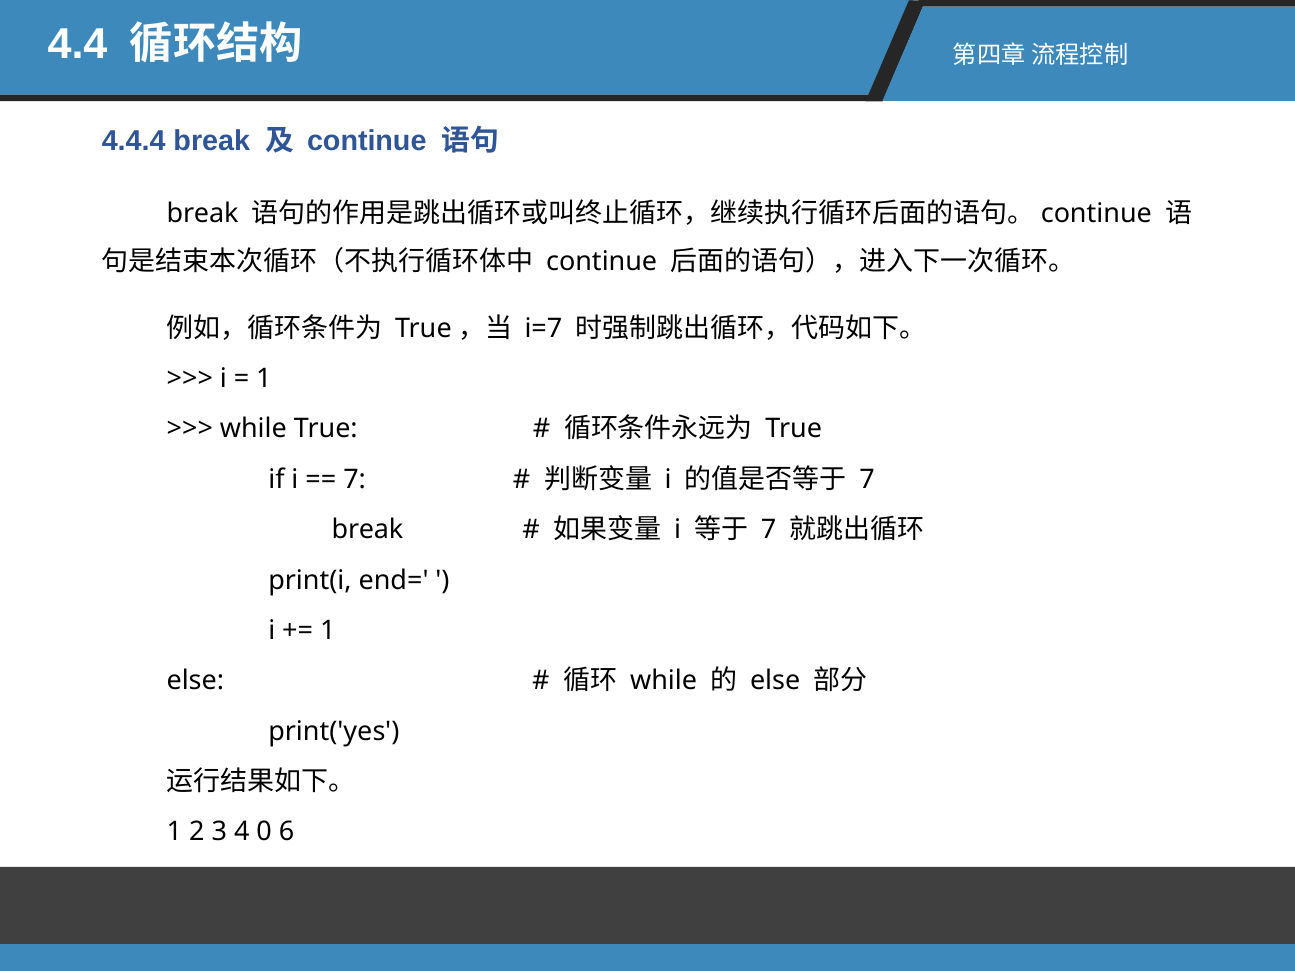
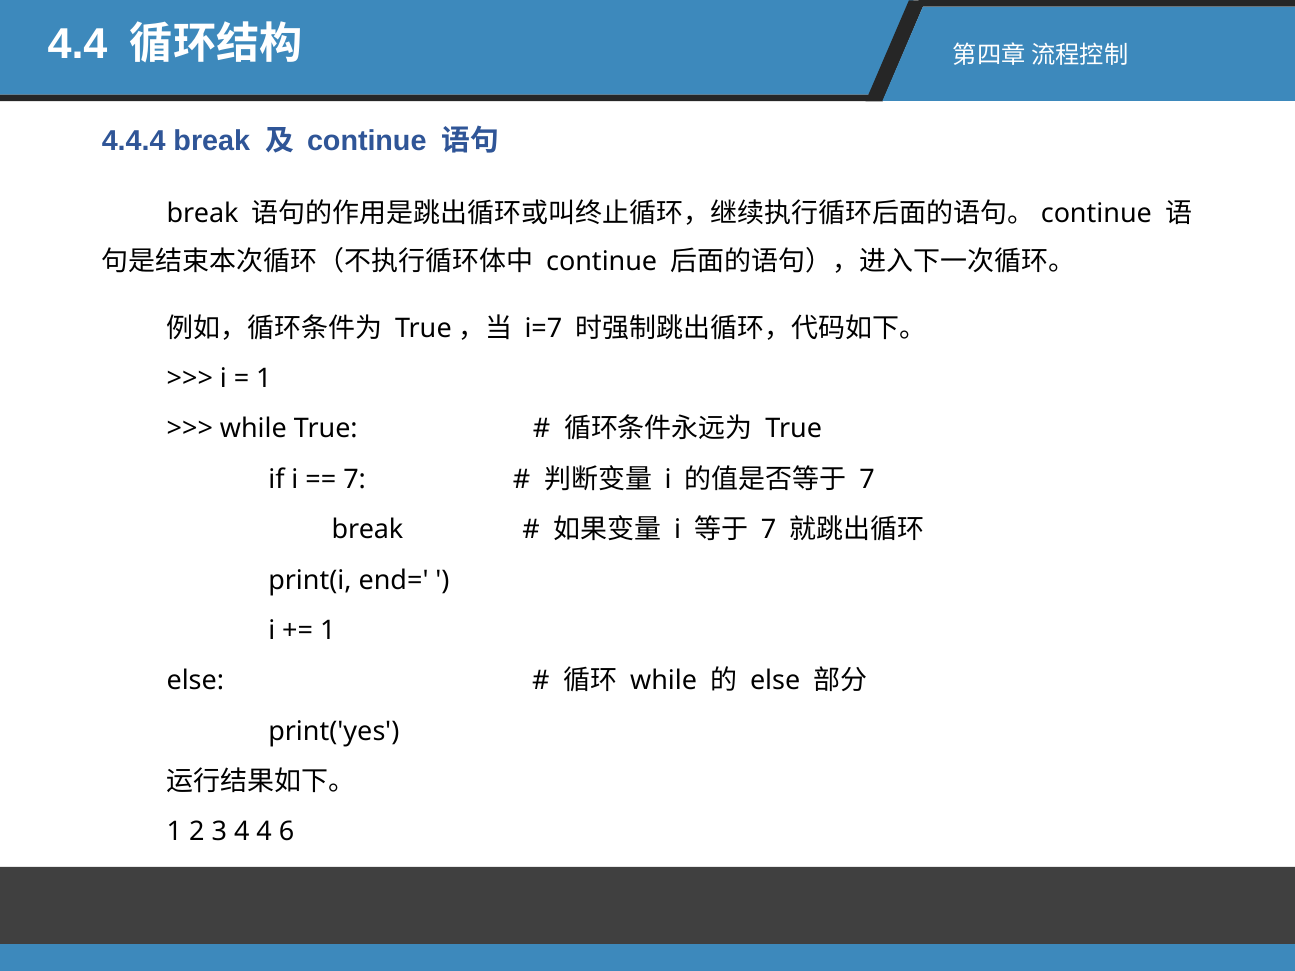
4 0: 0 -> 4
